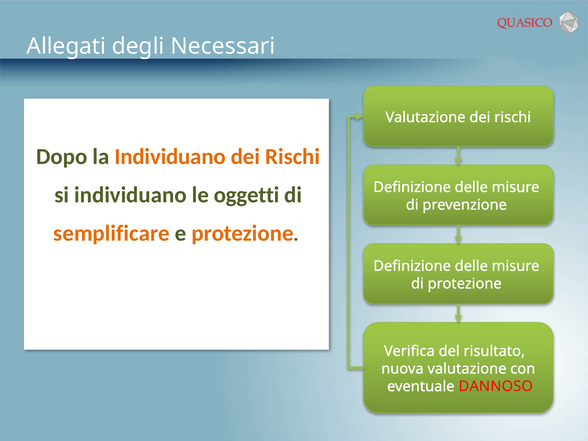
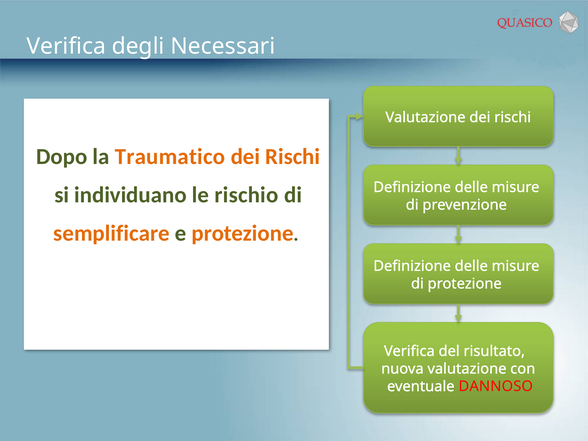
Allegati at (66, 46): Allegati -> Verifica
la Individuano: Individuano -> Traumatico
oggetti: oggetti -> rischio
